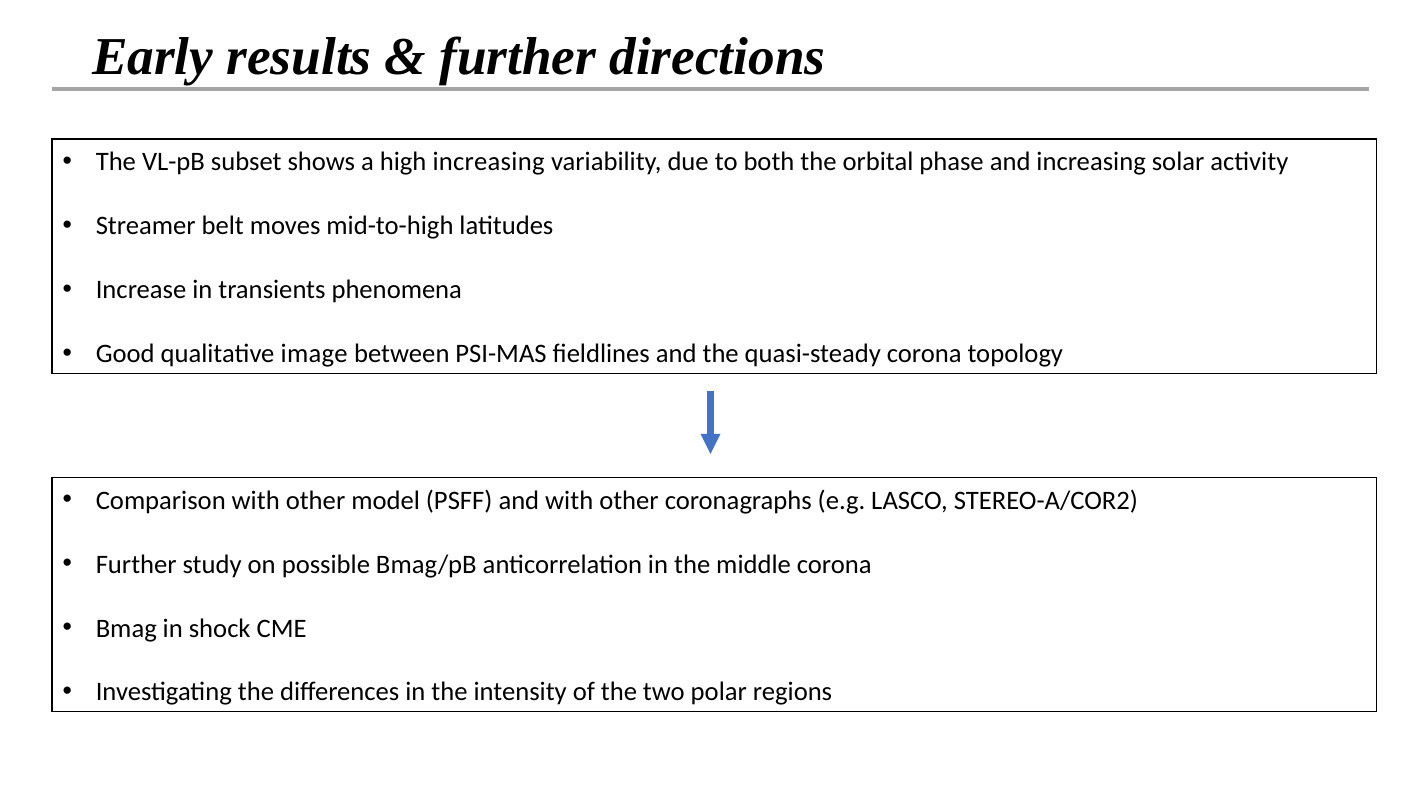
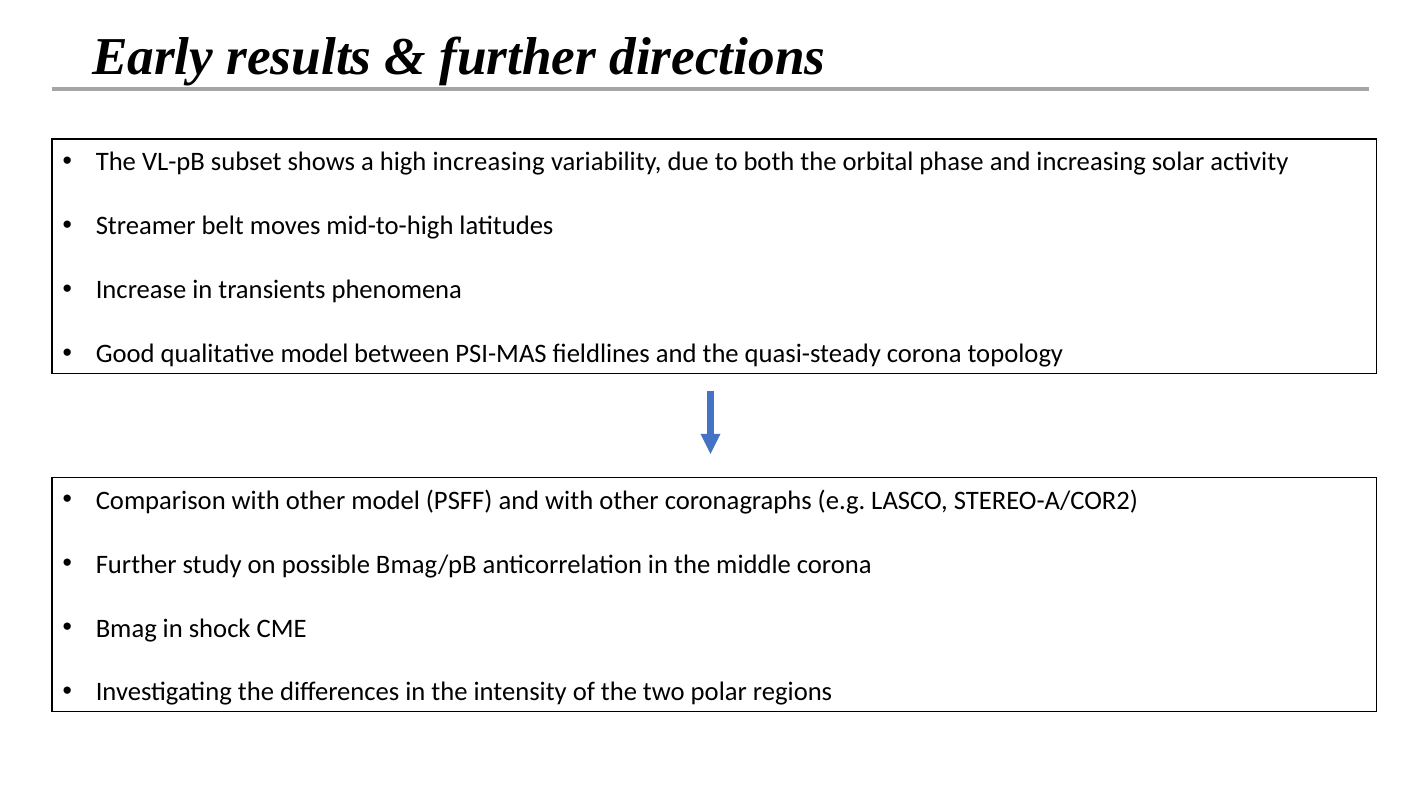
qualitative image: image -> model
